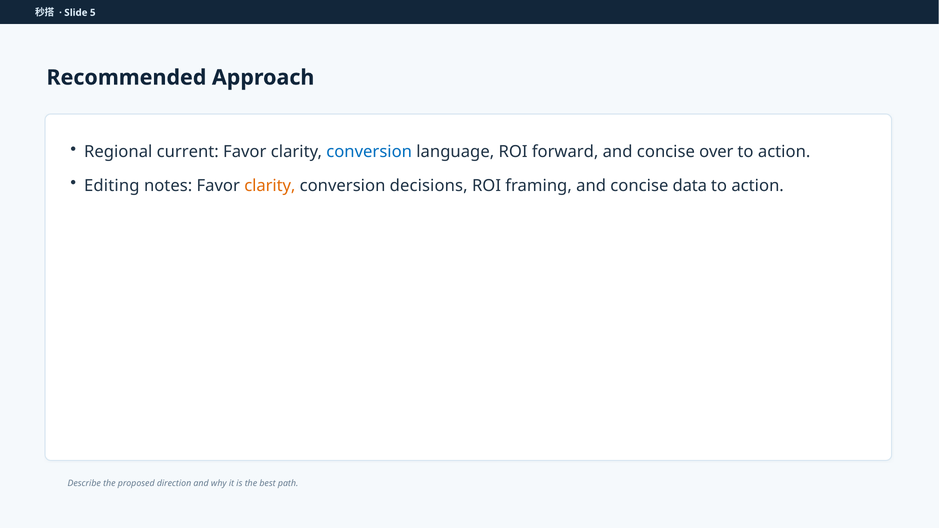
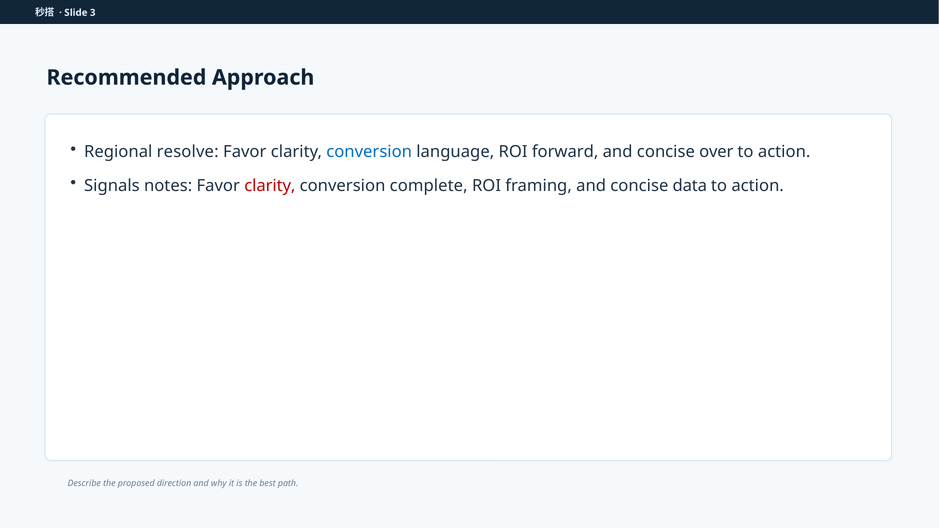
5: 5 -> 3
current: current -> resolve
Editing: Editing -> Signals
clarity at (270, 186) colour: orange -> red
decisions: decisions -> complete
